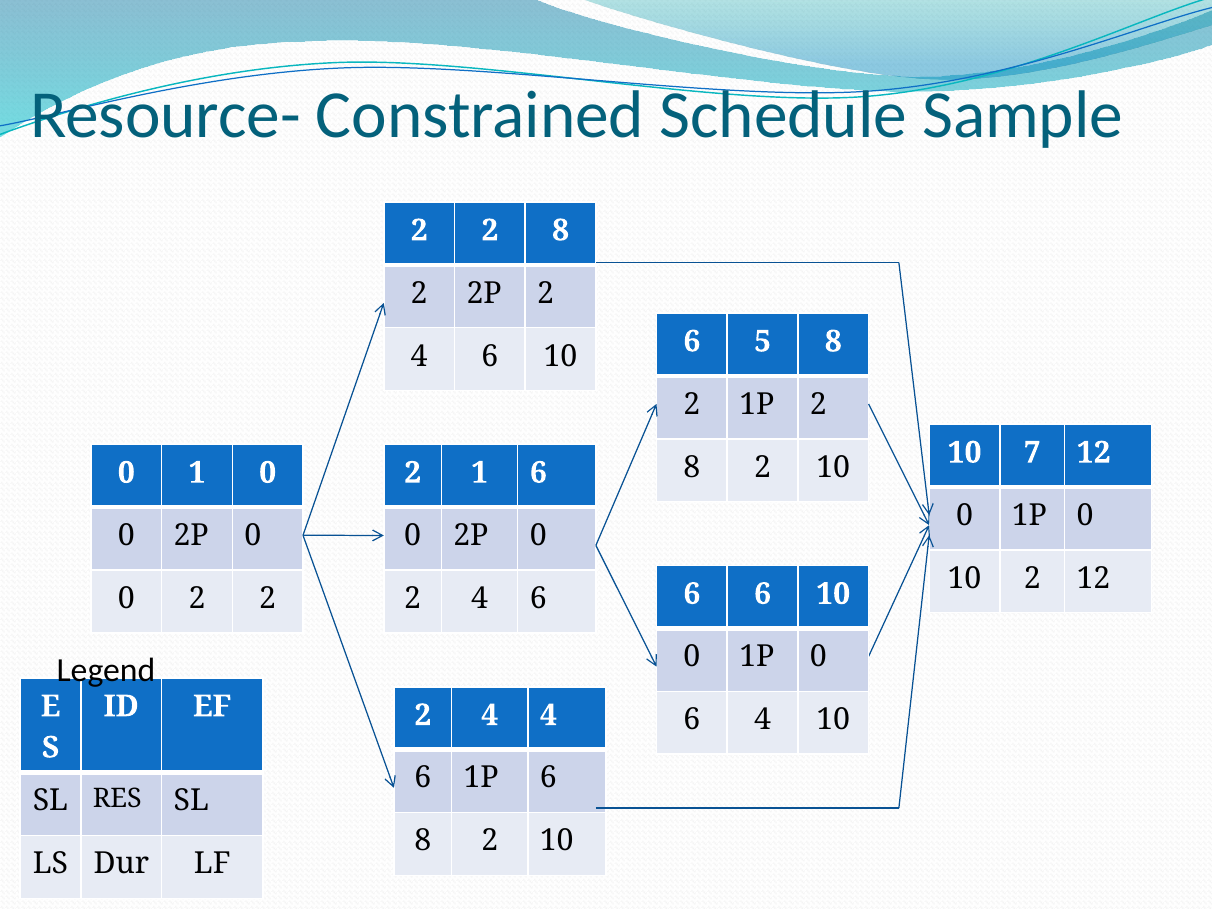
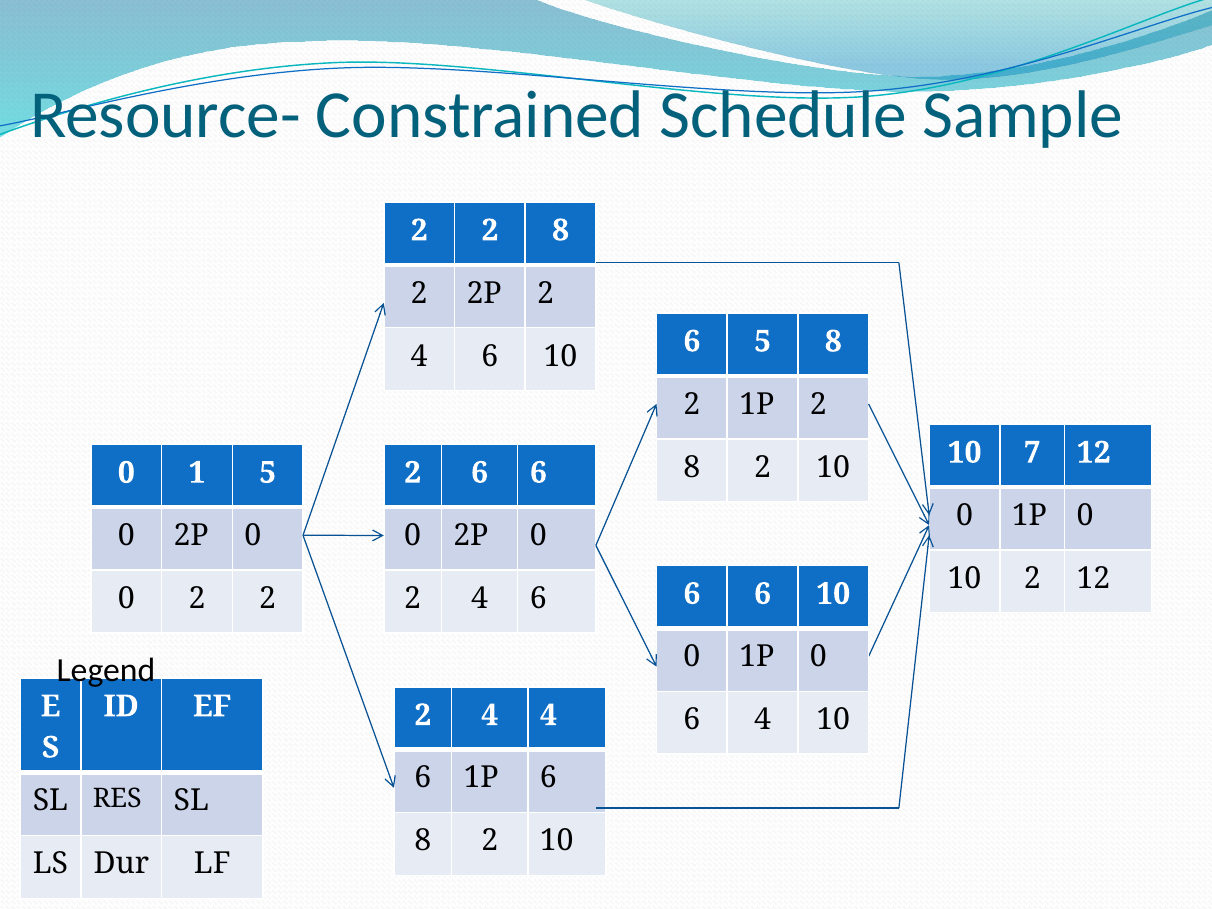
1 0: 0 -> 5
2 1: 1 -> 6
